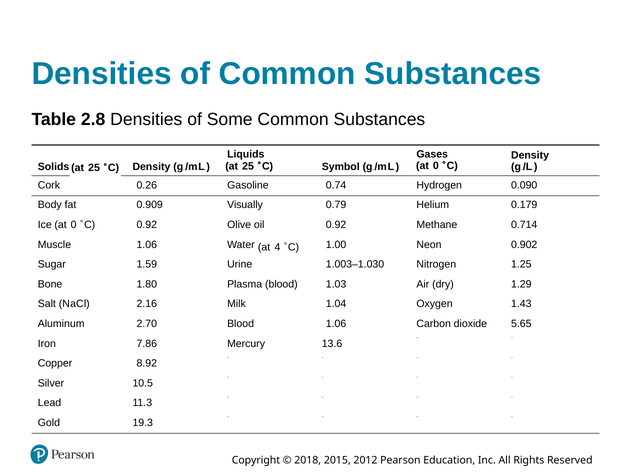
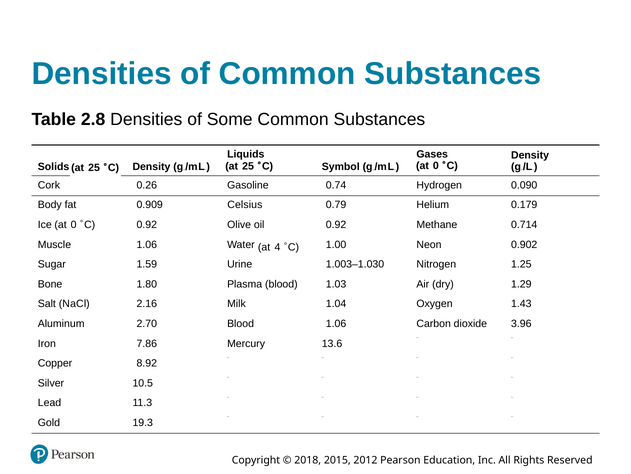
0.909 Visually: Visually -> Celsius
5.65: 5.65 -> 3.96
